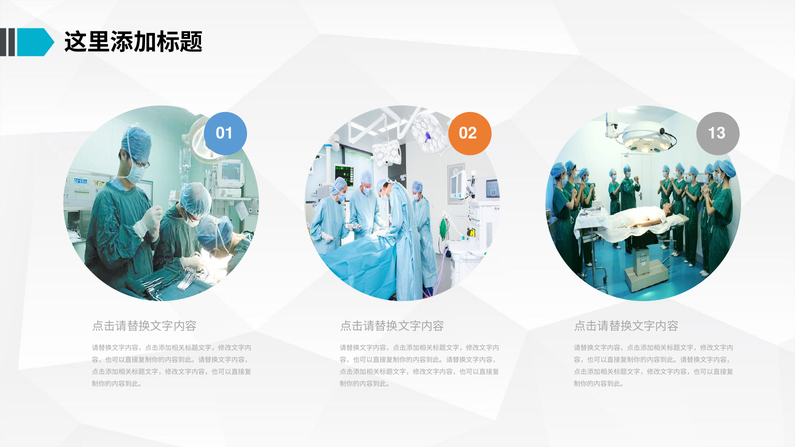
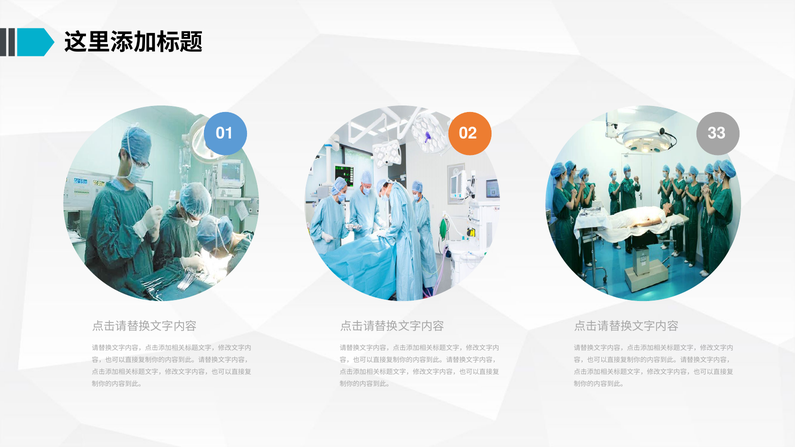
13: 13 -> 33
